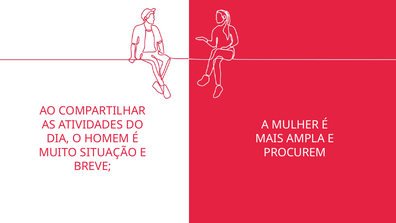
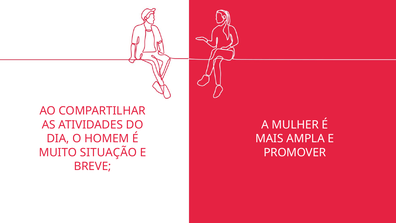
PROCUREM: PROCUREM -> PROMOVER
